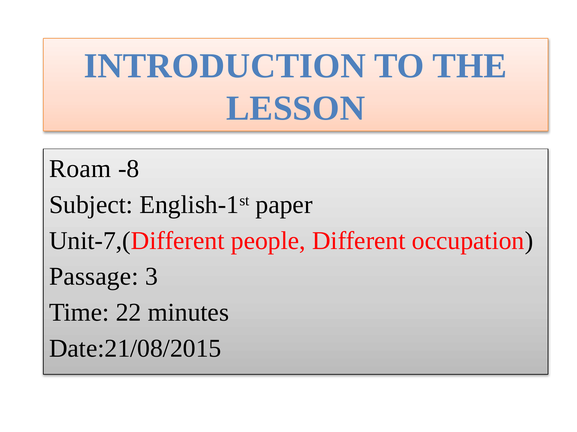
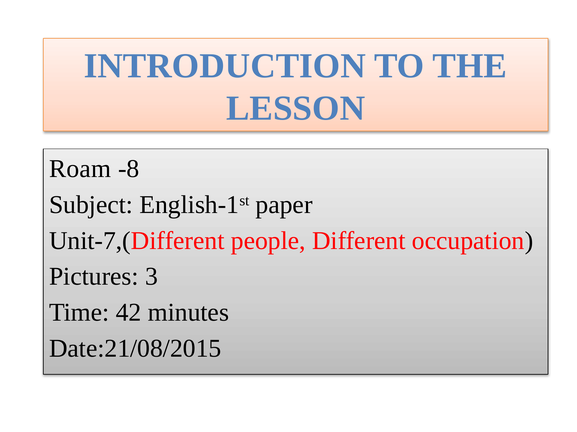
Passage: Passage -> Pictures
22: 22 -> 42
